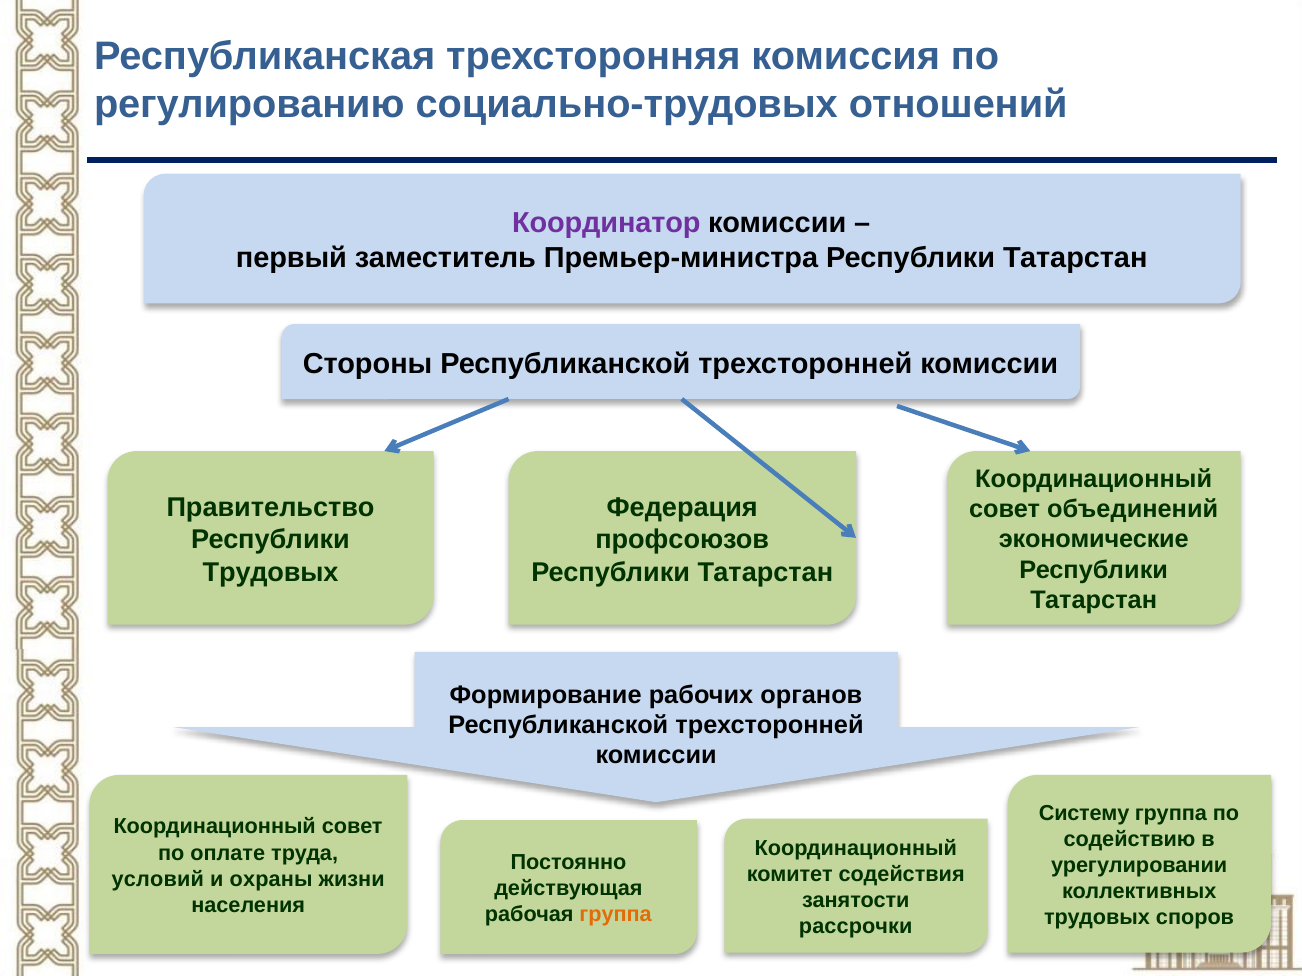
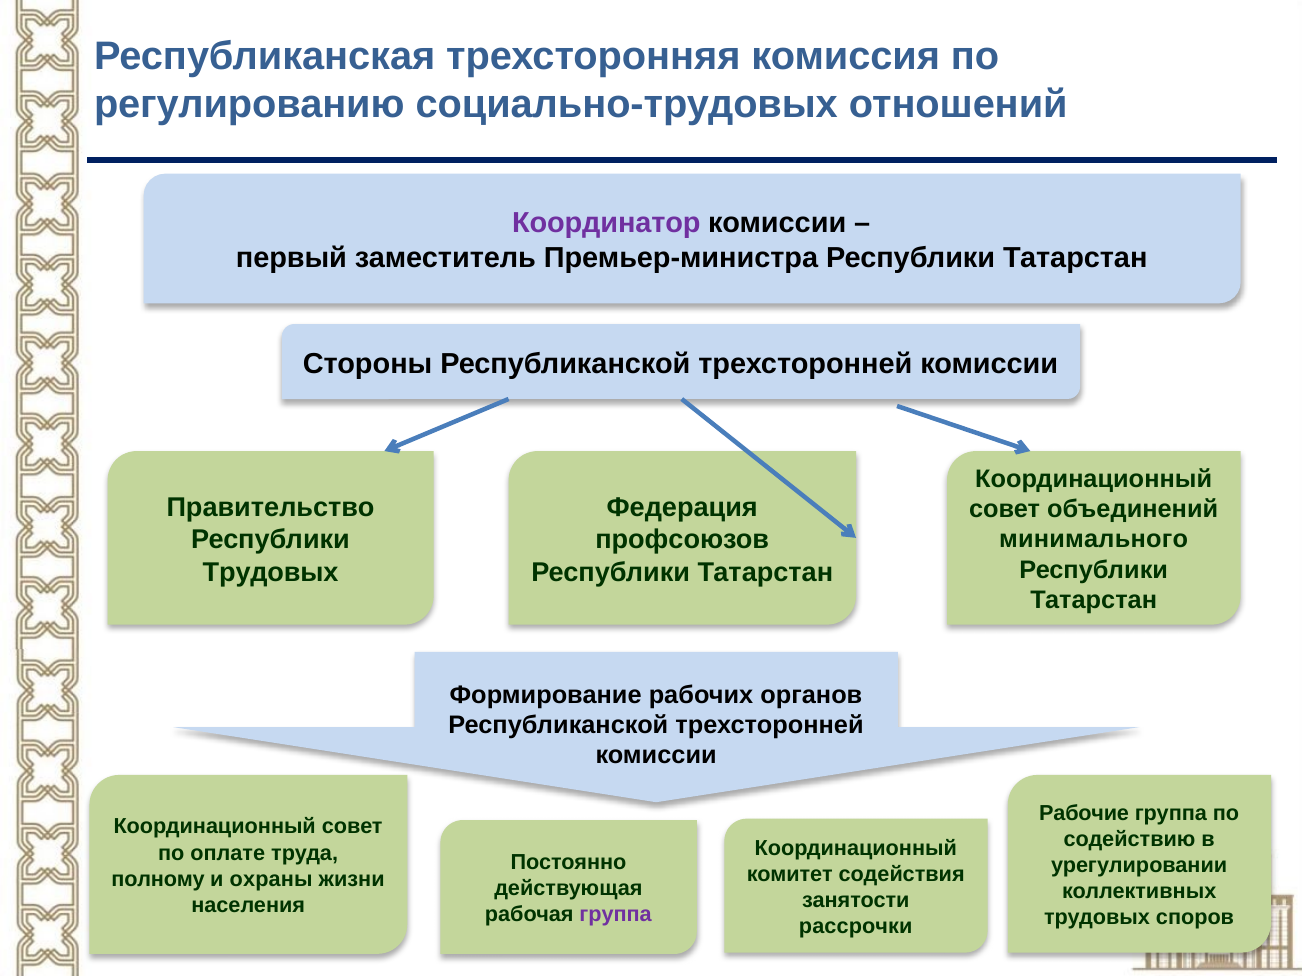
экономические: экономические -> минимального
Систему: Систему -> Рабочие
условий: условий -> полному
группа at (616, 915) colour: orange -> purple
